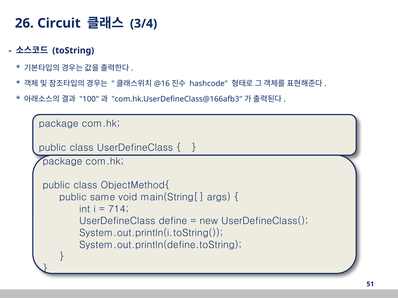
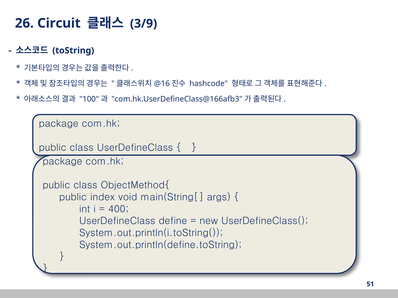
3/4: 3/4 -> 3/9
same: same -> index
714: 714 -> 400
